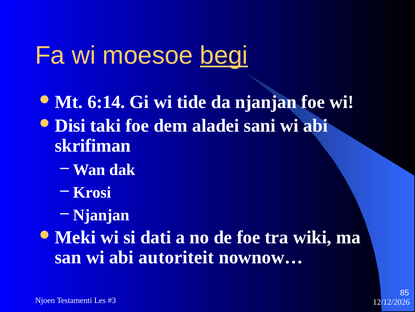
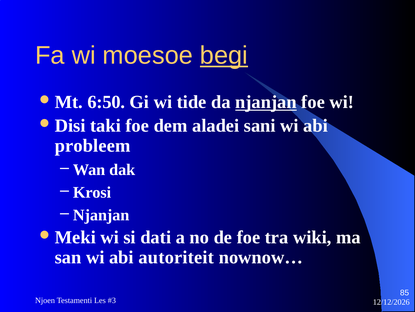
6:14: 6:14 -> 6:50
njanjan at (266, 102) underline: none -> present
skrifiman: skrifiman -> probleem
